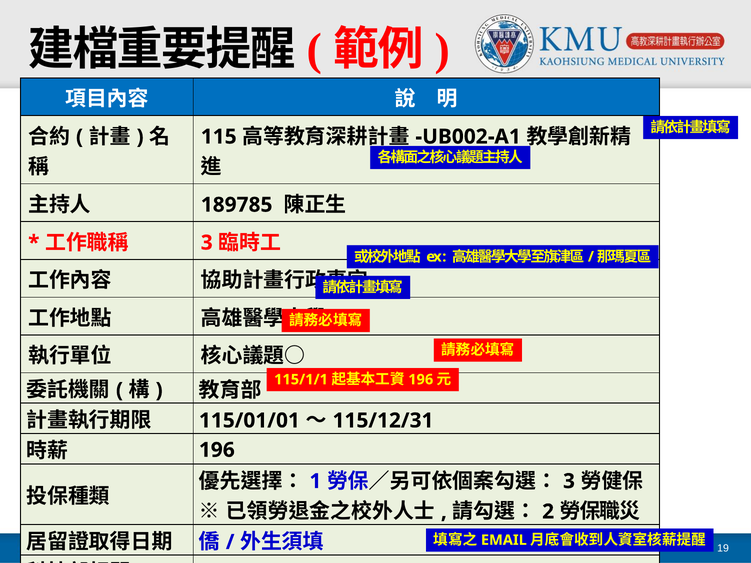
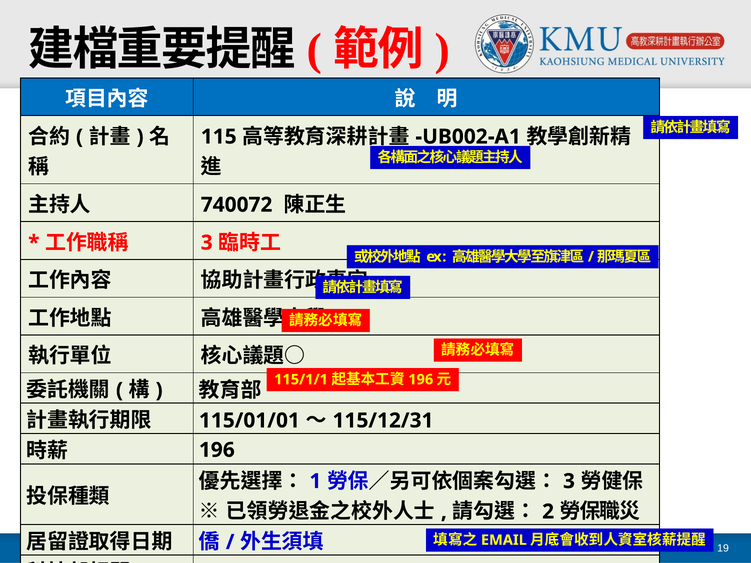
189785: 189785 -> 740072
